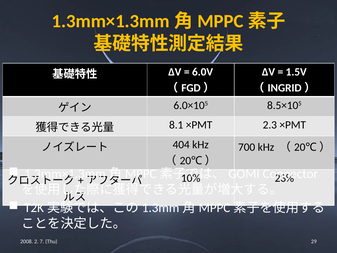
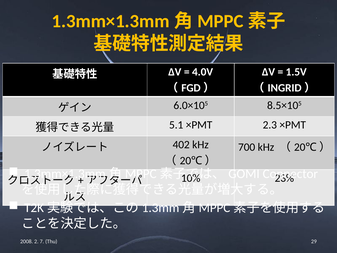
6.0V: 6.0V -> 4.0V
8.1: 8.1 -> 5.1
404: 404 -> 402
